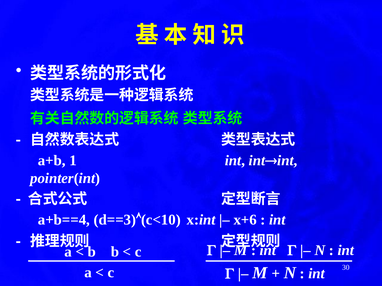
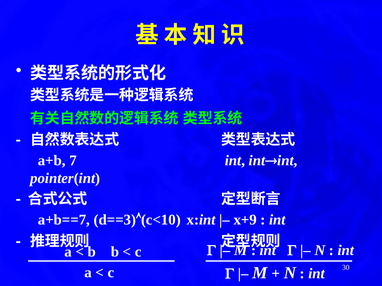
1: 1 -> 7
a+b==4: a+b==4 -> a+b==7
x+6: x+6 -> x+9
